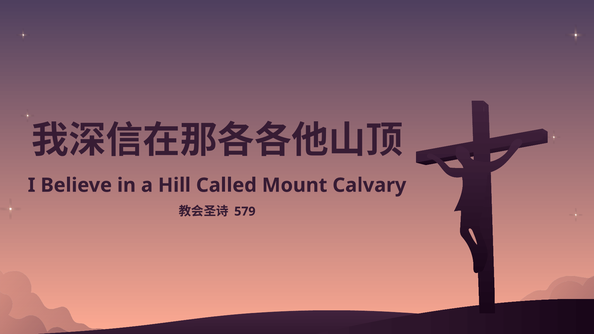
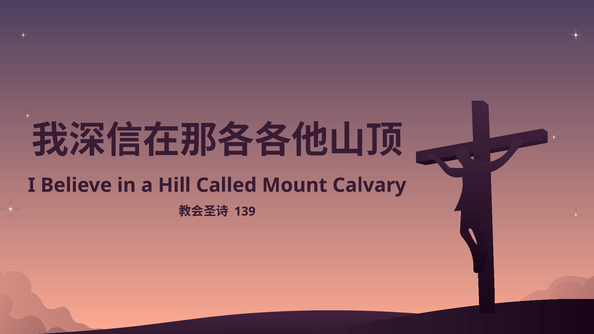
579: 579 -> 139
